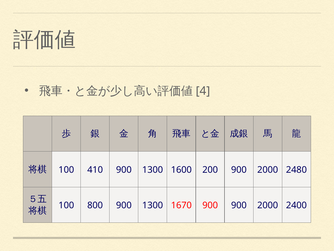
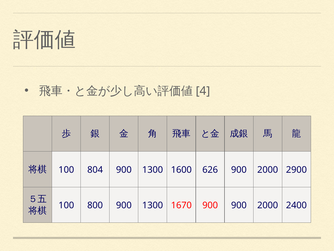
410: 410 -> 804
200: 200 -> 626
2480: 2480 -> 2900
